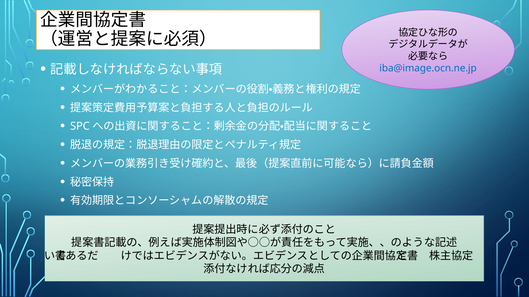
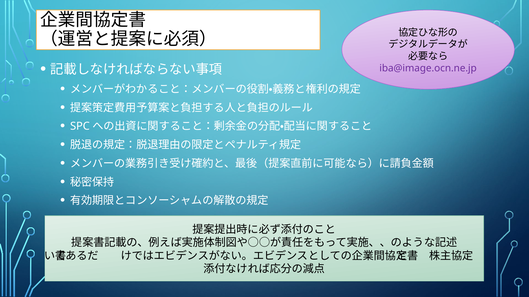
iba@image.ocn.ne.jp colour: blue -> purple
